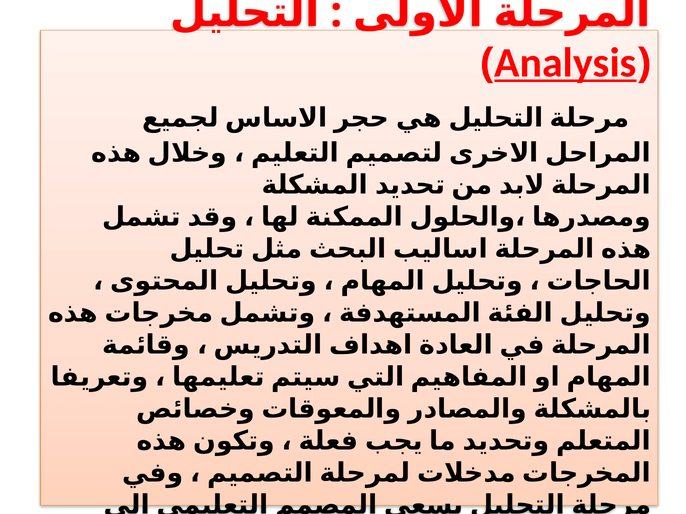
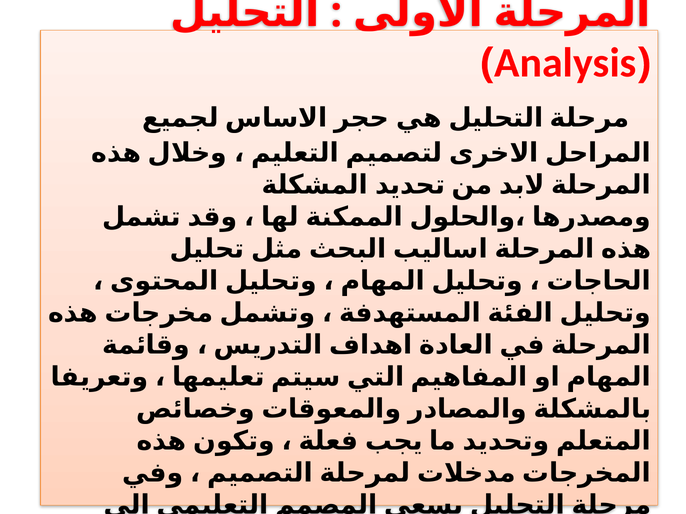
Analysis underline: present -> none
